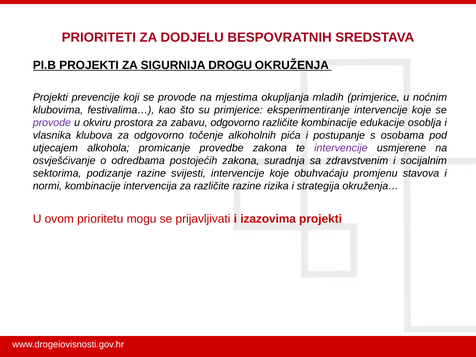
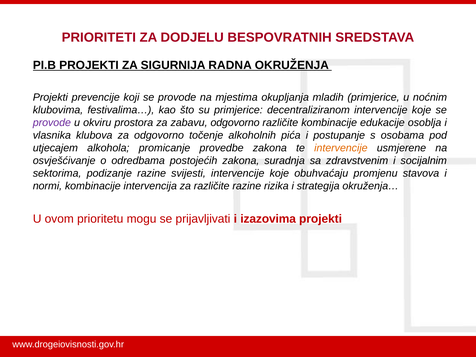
DROGU: DROGU -> RADNA
eksperimentiranje: eksperimentiranje -> decentraliziranom
intervencije at (341, 148) colour: purple -> orange
